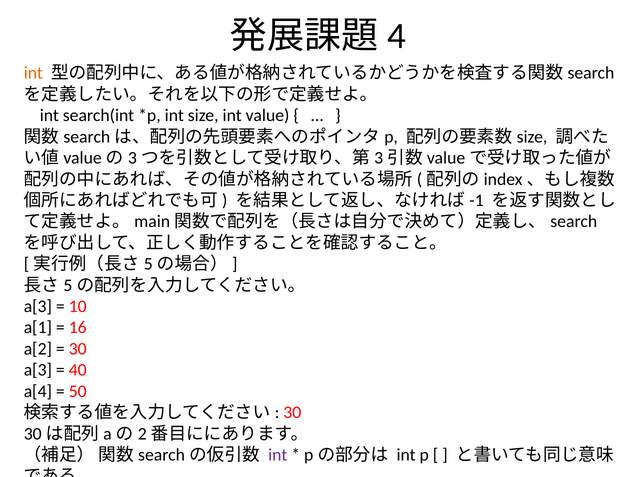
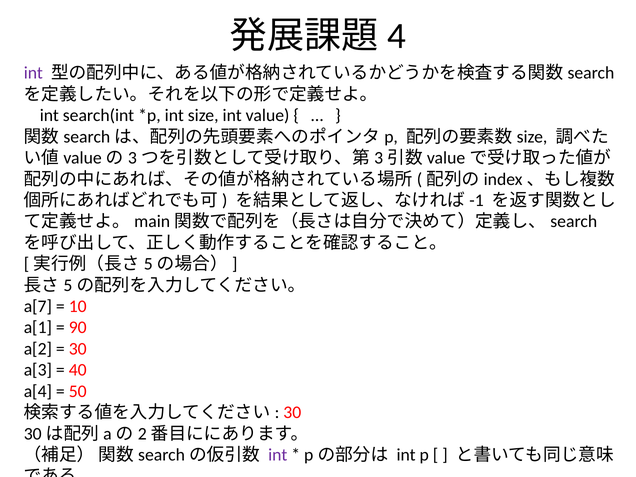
int at (33, 73) colour: orange -> purple
a[3 at (38, 306): a[3 -> a[7
16: 16 -> 90
